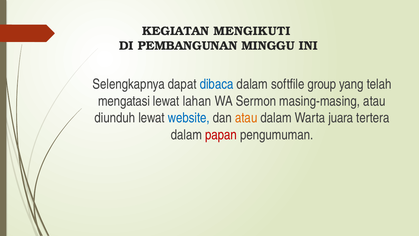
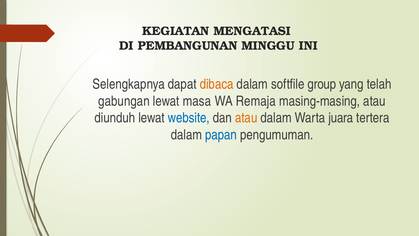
MENGIKUTI: MENGIKUTI -> MENGATASI
dibaca colour: blue -> orange
mengatasi: mengatasi -> gabungan
lahan: lahan -> masa
Sermon: Sermon -> Remaja
papan colour: red -> blue
